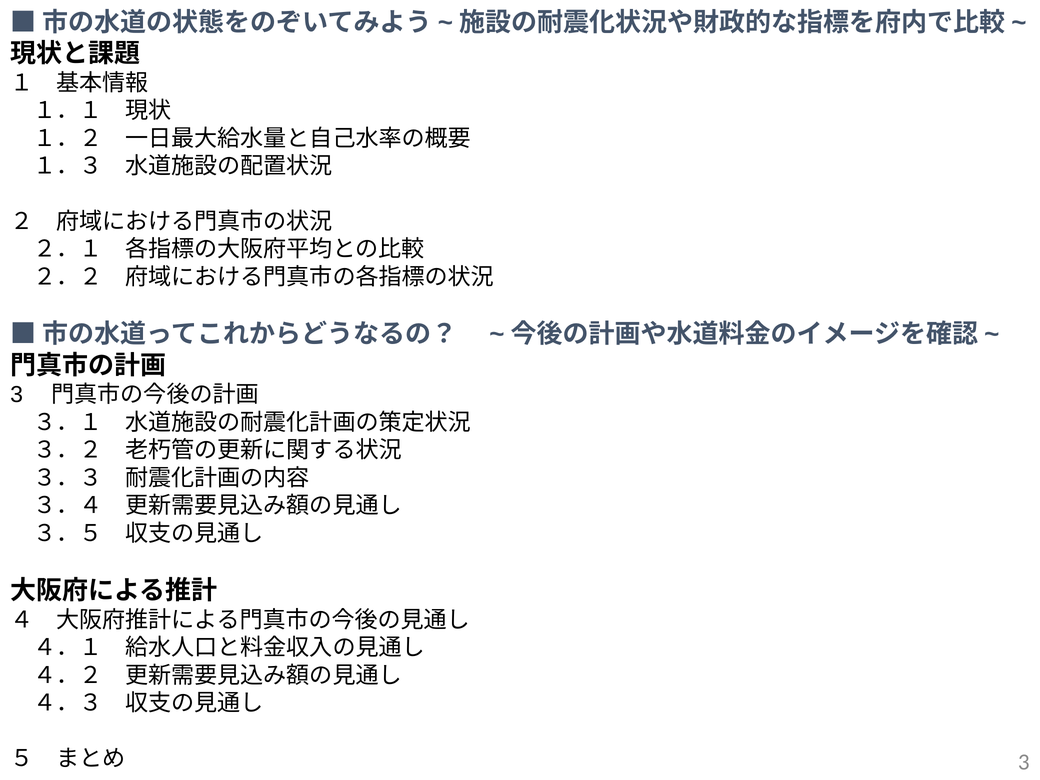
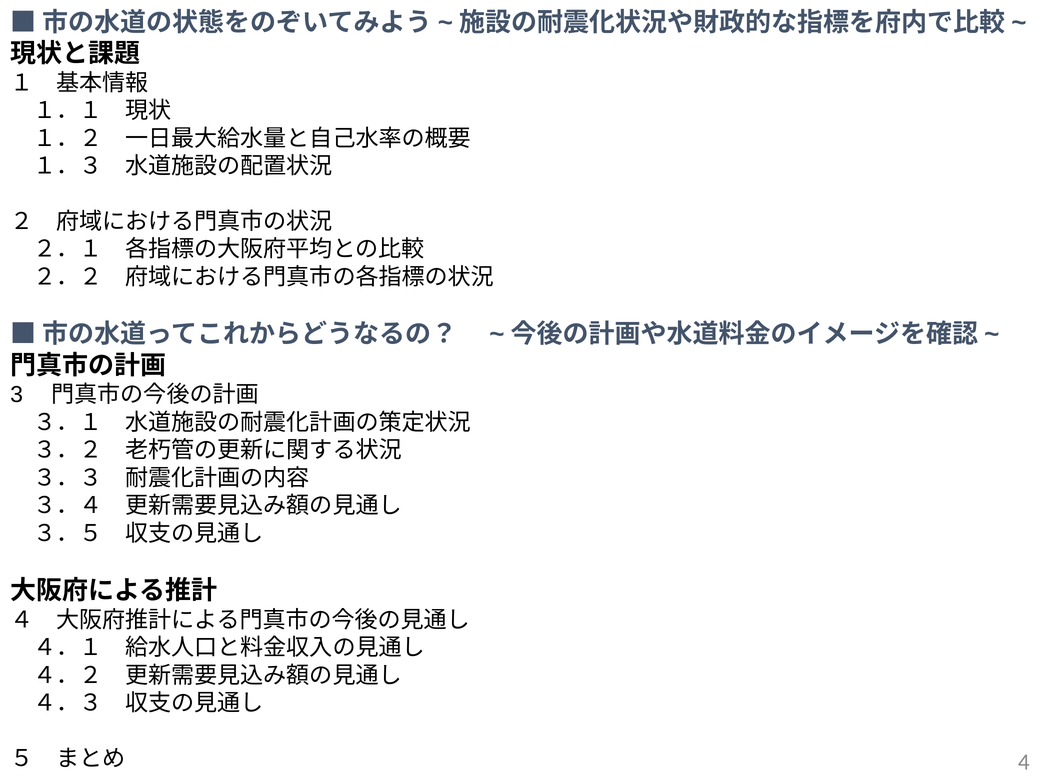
3 at (1024, 762): 3 -> 4
